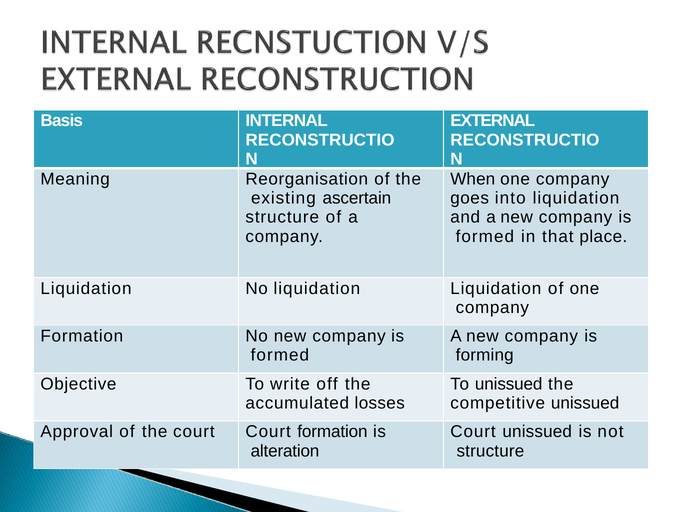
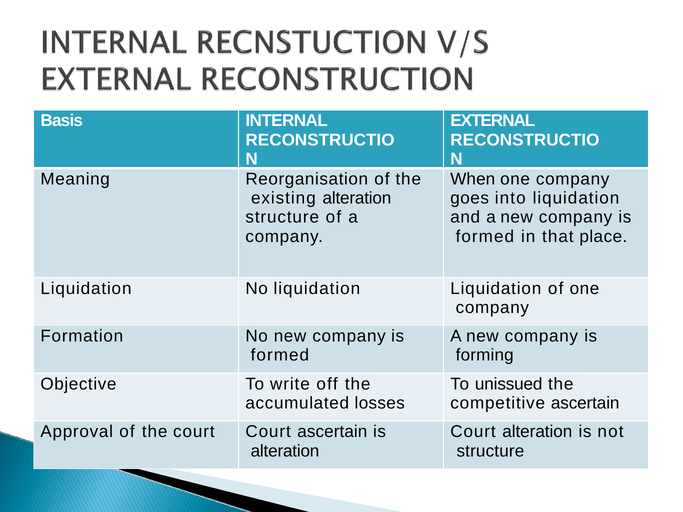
existing ascertain: ascertain -> alteration
competitive unissued: unissued -> ascertain
Court formation: formation -> ascertain
Court unissued: unissued -> alteration
